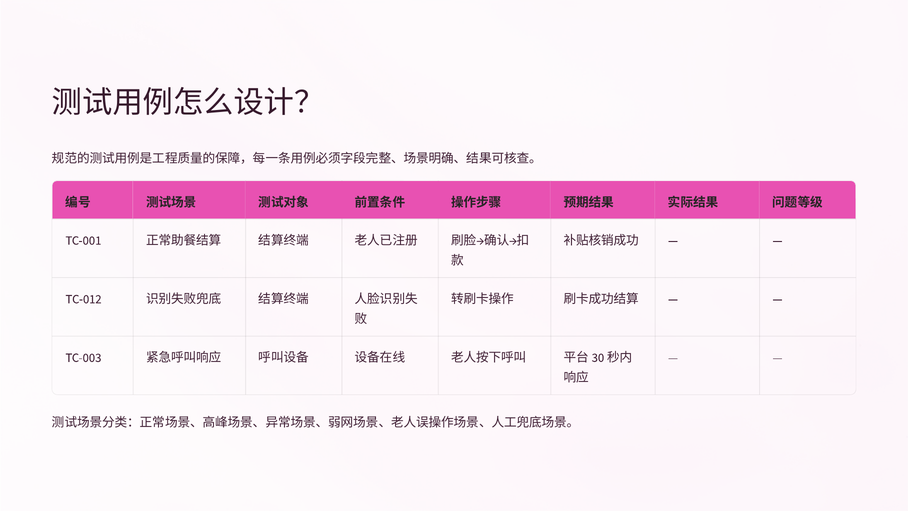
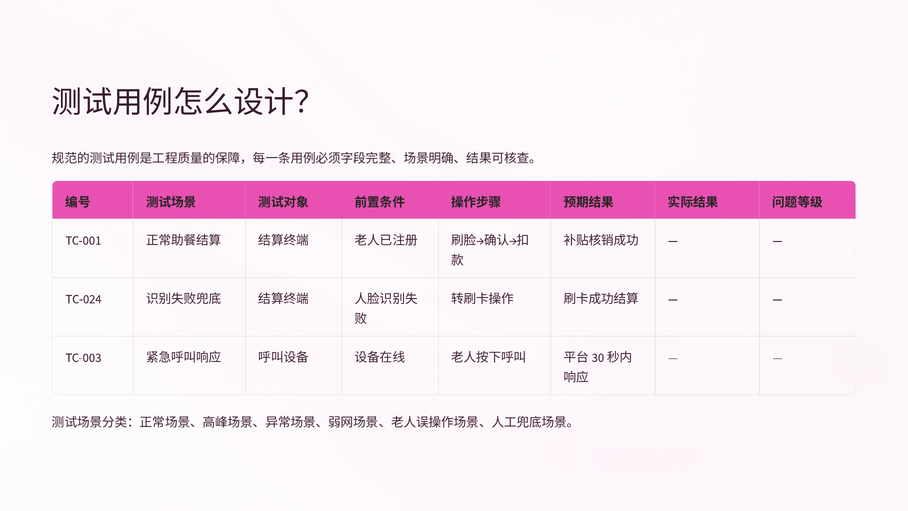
TC-012: TC-012 -> TC-024
